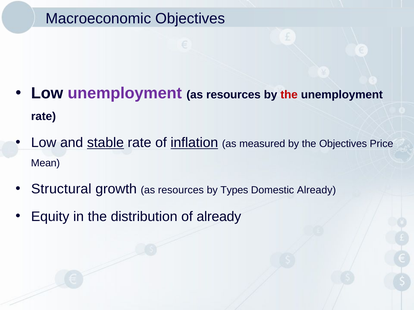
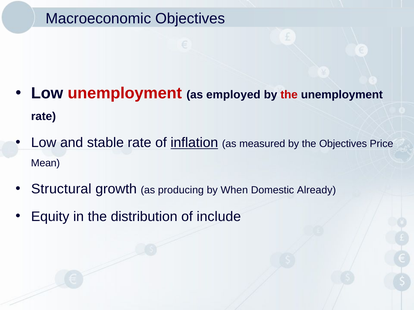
unemployment at (125, 93) colour: purple -> red
resources at (233, 95): resources -> employed
stable underline: present -> none
growth as resources: resources -> producing
Types: Types -> When
of already: already -> include
